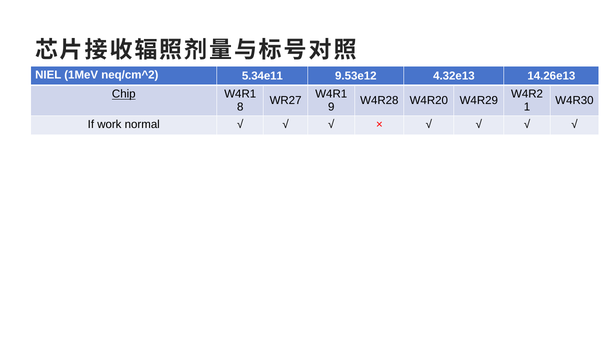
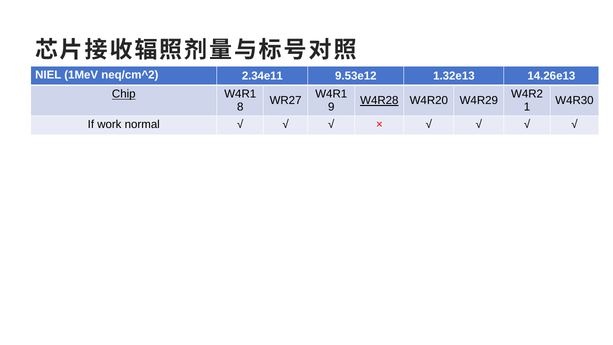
5.34e11: 5.34e11 -> 2.34e11
4.32e13: 4.32e13 -> 1.32e13
W4R28 underline: none -> present
